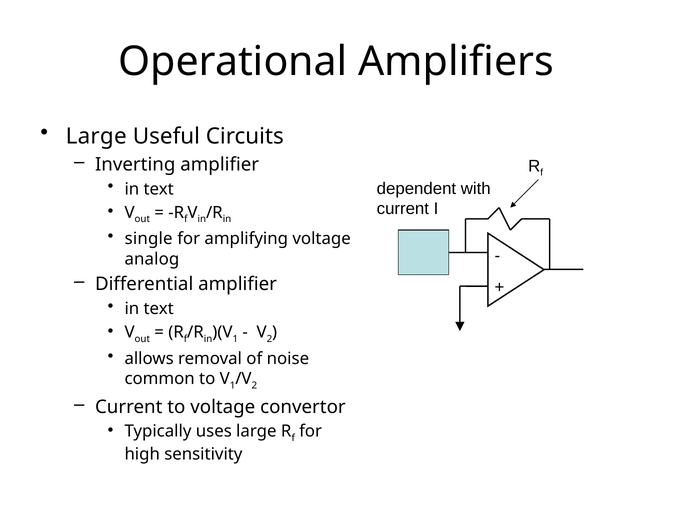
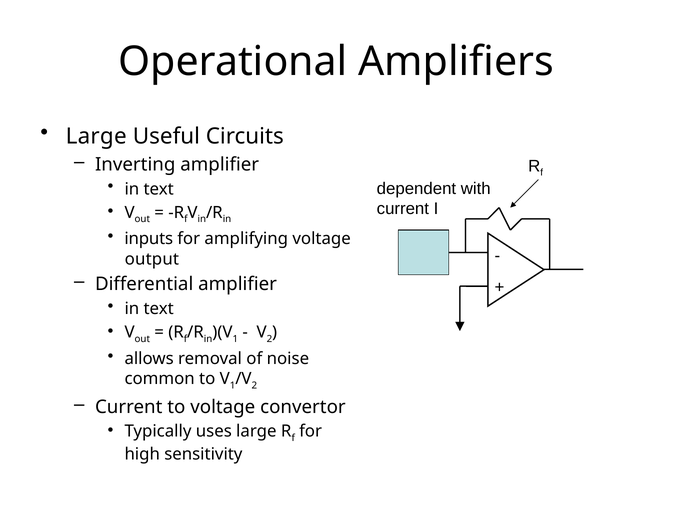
single: single -> inputs
analog: analog -> output
